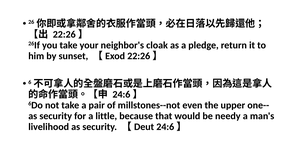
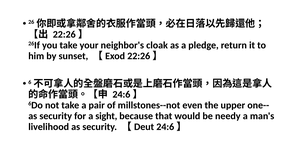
little: little -> sight
